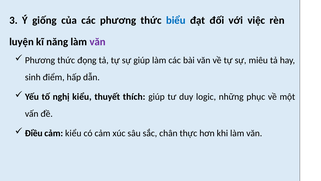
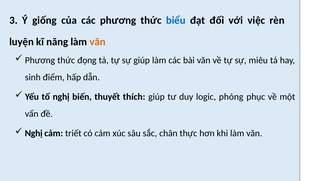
văn at (98, 42) colour: purple -> orange
nghị kiểu: kiểu -> biến
những: những -> phóng
Điều at (34, 133): Điều -> Nghị
cảm kiểu: kiểu -> triết
